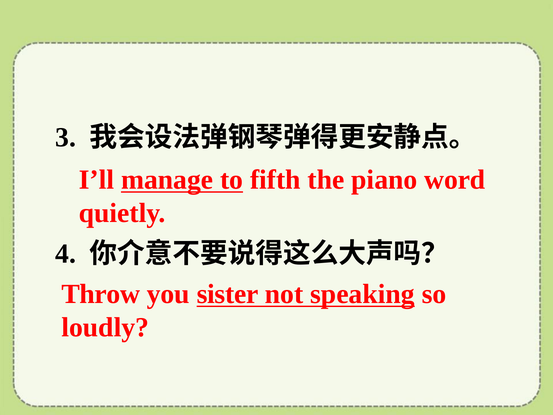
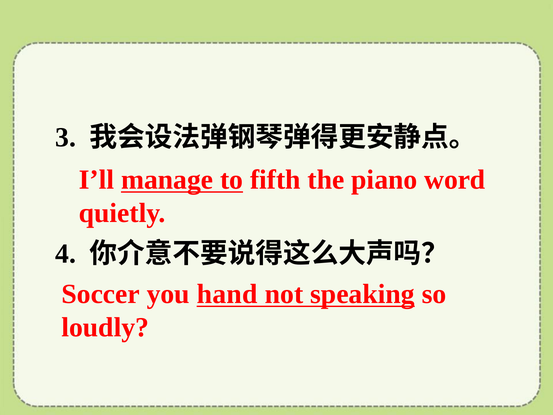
Throw: Throw -> Soccer
sister: sister -> hand
